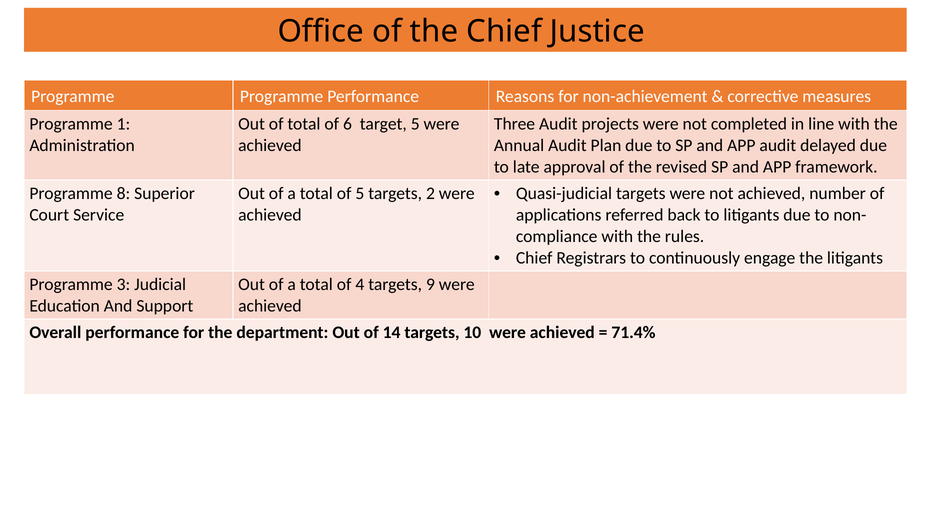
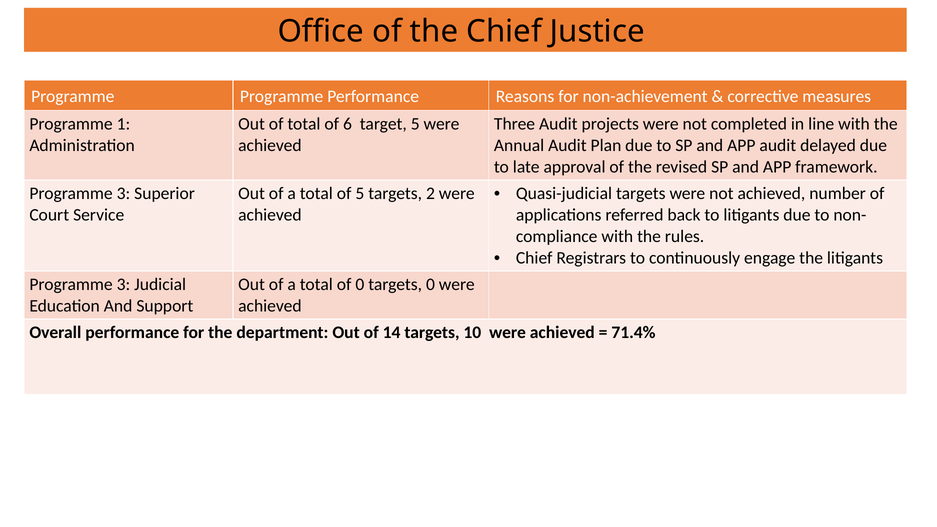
8 at (123, 193): 8 -> 3
of 4: 4 -> 0
targets 9: 9 -> 0
